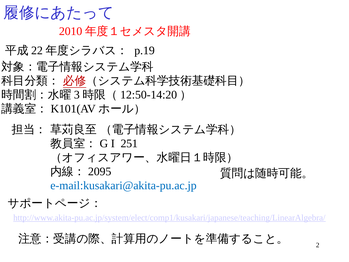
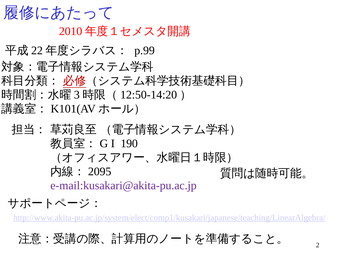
p.19: p.19 -> p.99
251: 251 -> 190
e-mail:kusakari@akita-pu.ac.jp colour: blue -> purple
